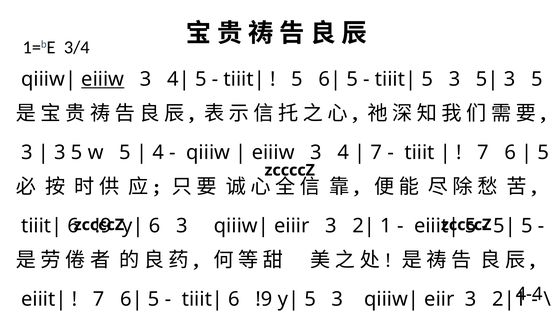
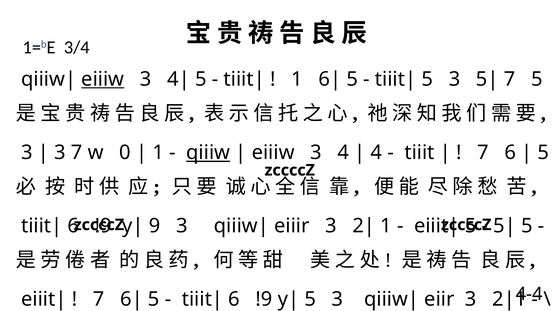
5 at (297, 79): 5 -> 1
3 at (510, 79): 3 -> 7
5 at (77, 153): 5 -> 7
w 5: 5 -> 0
4 at (158, 153): 4 -> 1
qiiiw underline: none -> present
7 at (376, 153): 7 -> 4
6 at (155, 226): 6 -> 9
